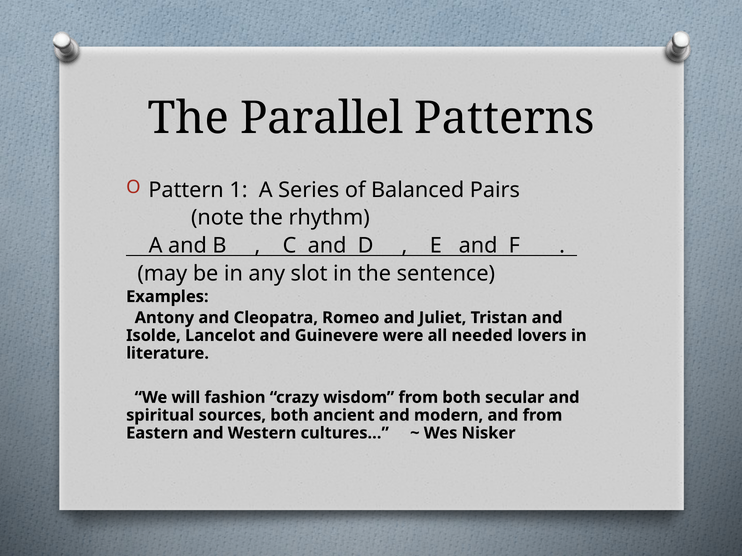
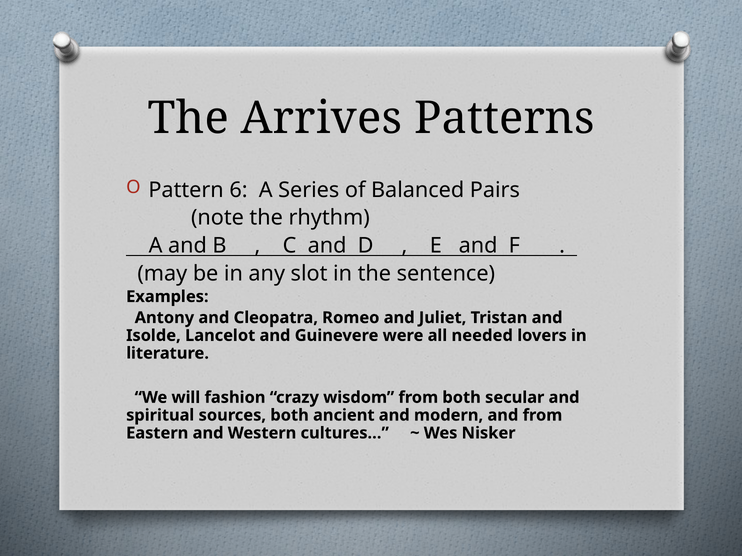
Parallel: Parallel -> Arrives
1: 1 -> 6
